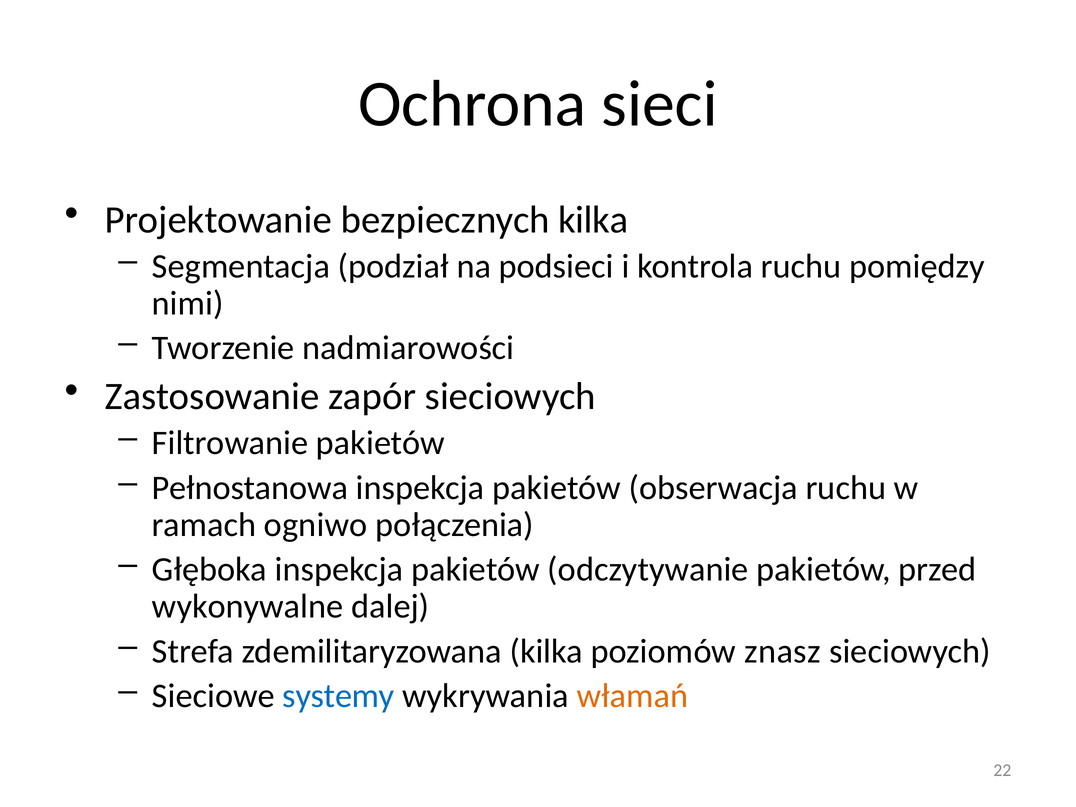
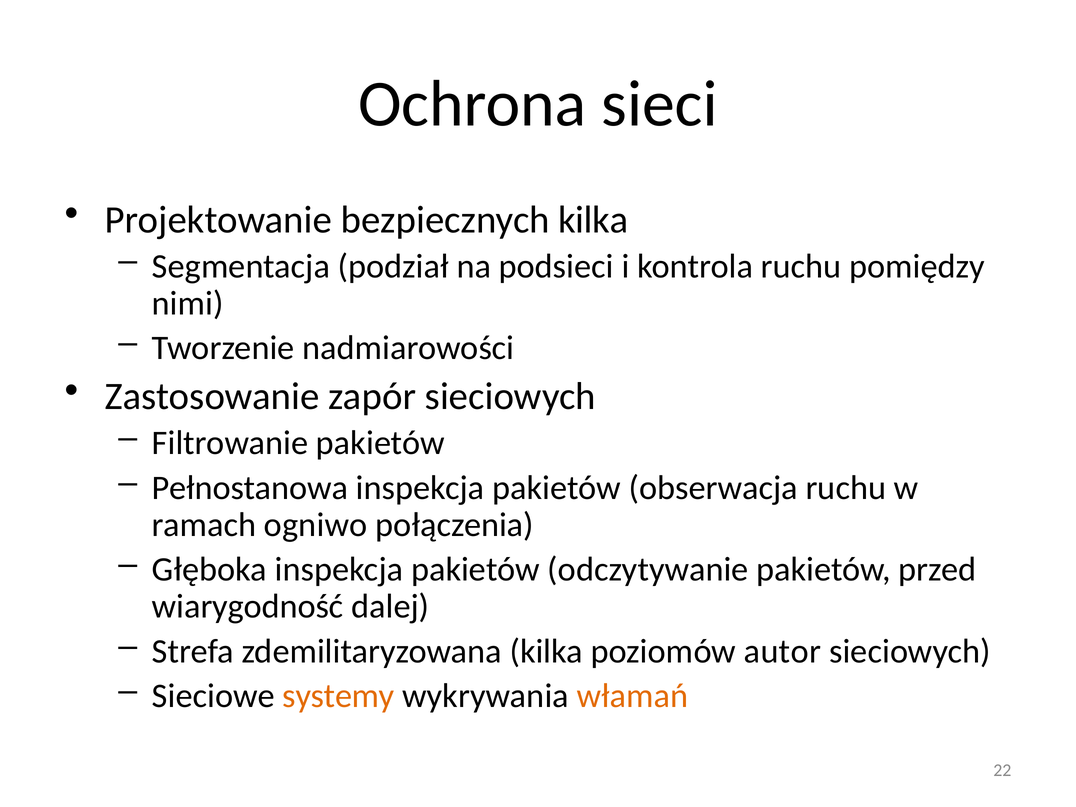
wykonywalne: wykonywalne -> wiarygodność
znasz: znasz -> autor
systemy colour: blue -> orange
